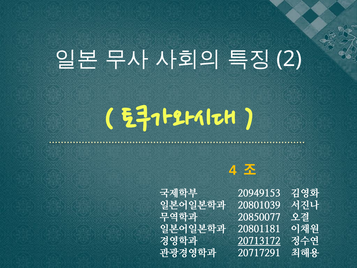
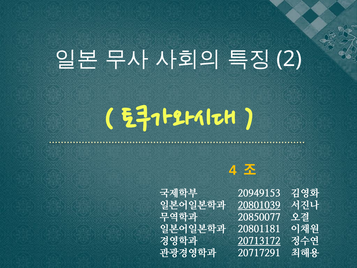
20801039 underline: none -> present
